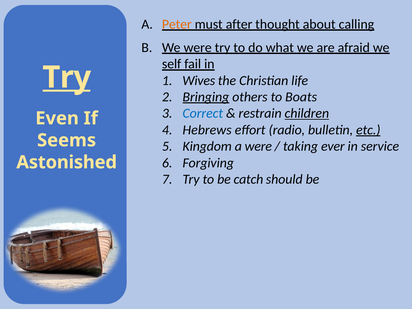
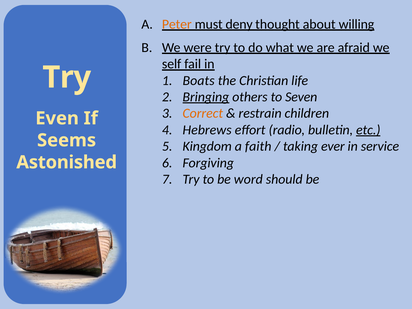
after: after -> deny
calling: calling -> willing
Try at (67, 77) underline: present -> none
Wives: Wives -> Boats
Boats: Boats -> Seven
Correct colour: blue -> orange
children underline: present -> none
a were: were -> faith
catch: catch -> word
